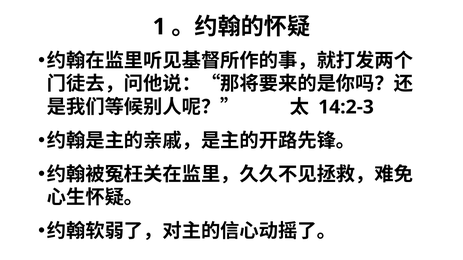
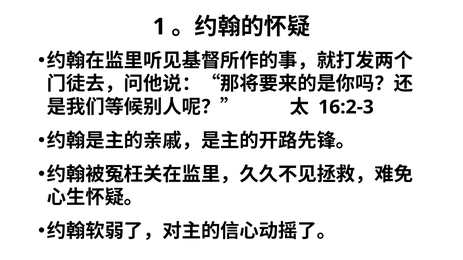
14:2-3: 14:2-3 -> 16:2-3
